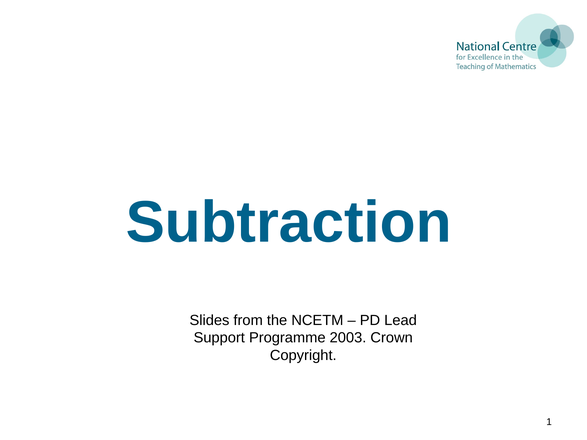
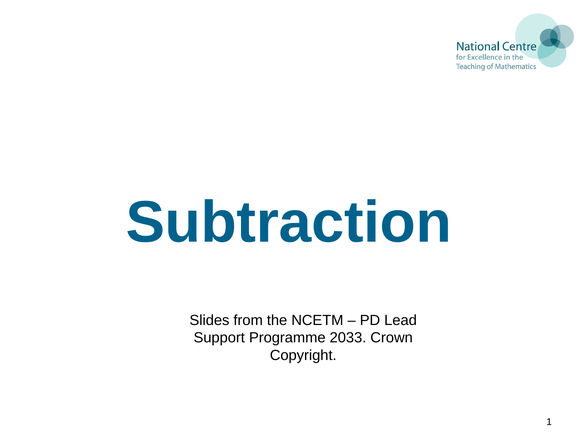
2003: 2003 -> 2033
